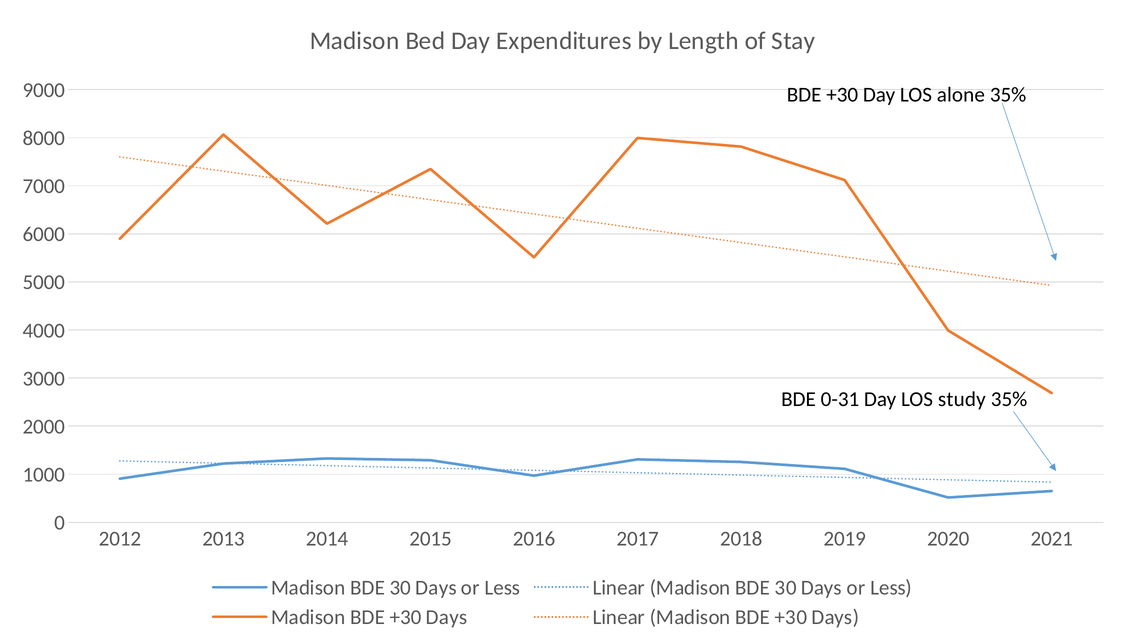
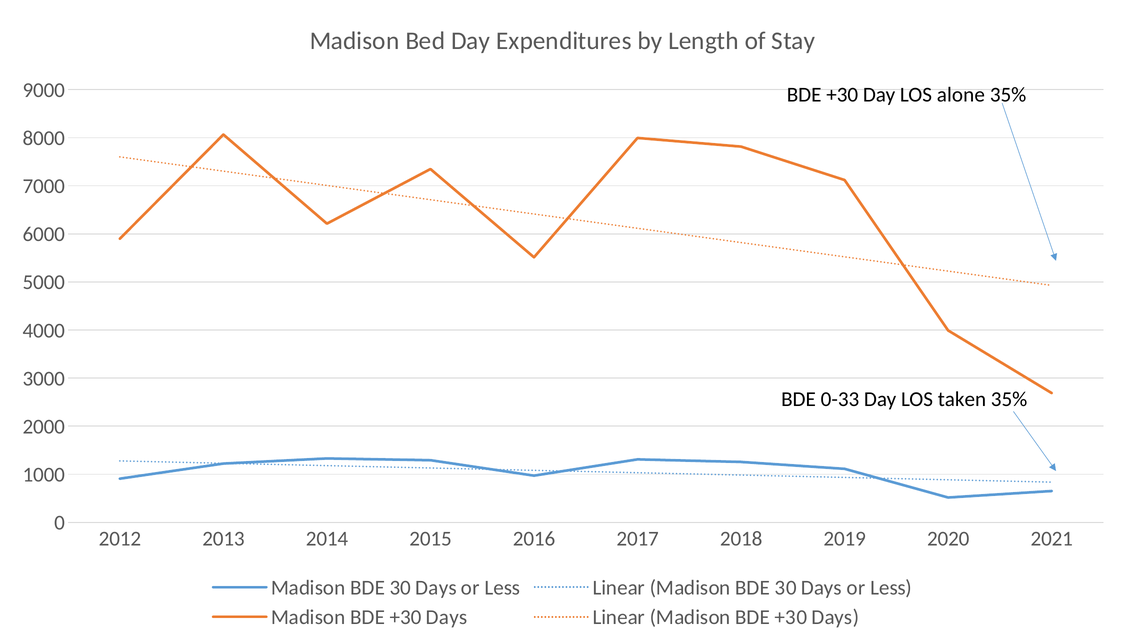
0-31: 0-31 -> 0-33
study: study -> taken
